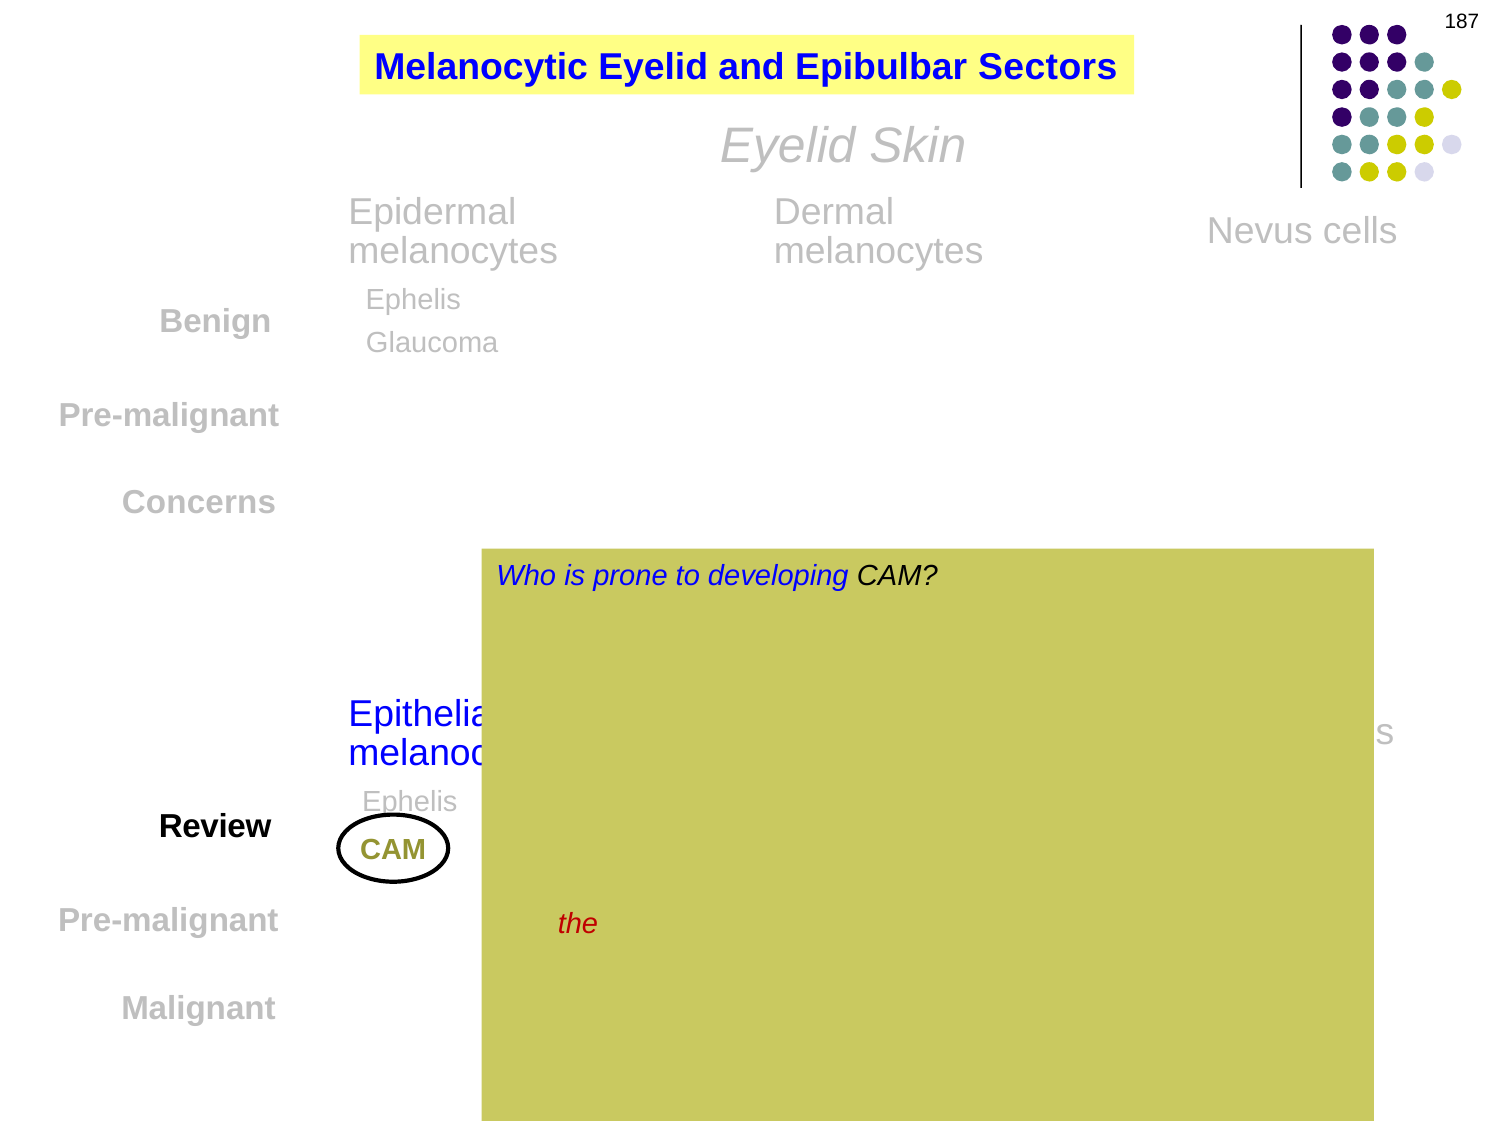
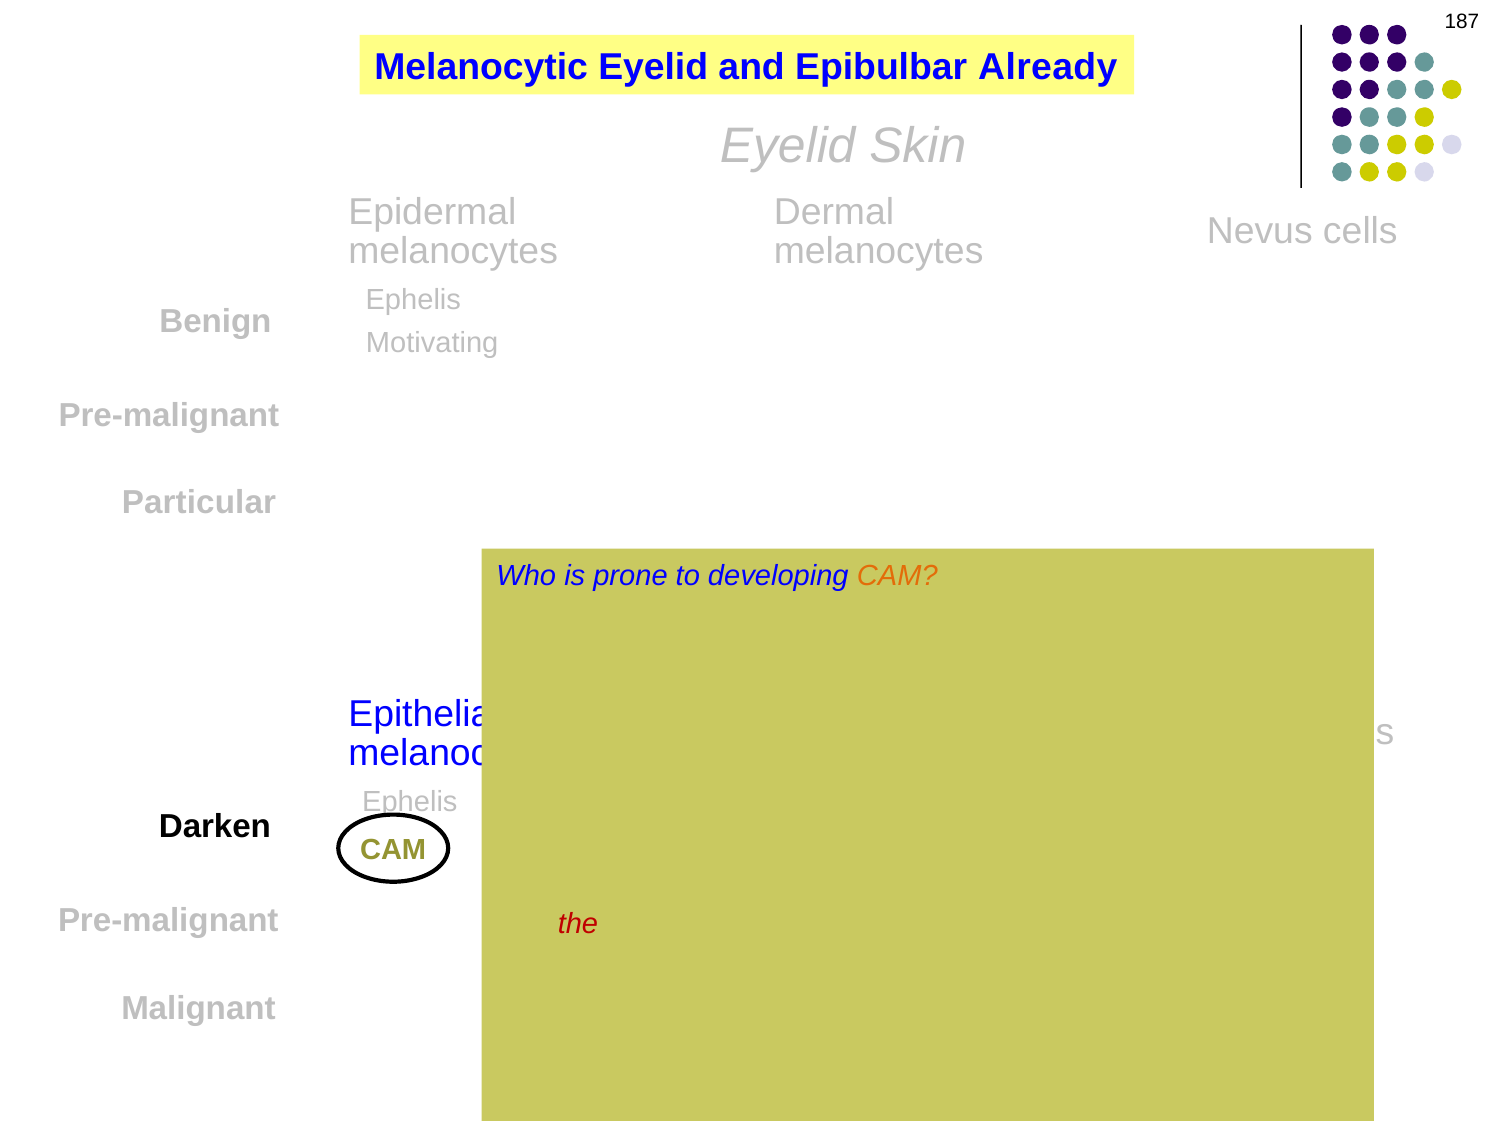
Sectors: Sectors -> Already
Glaucoma: Glaucoma -> Motivating
Concerns: Concerns -> Particular
CAM at (897, 575) colour: black -> orange
Review: Review -> Darken
